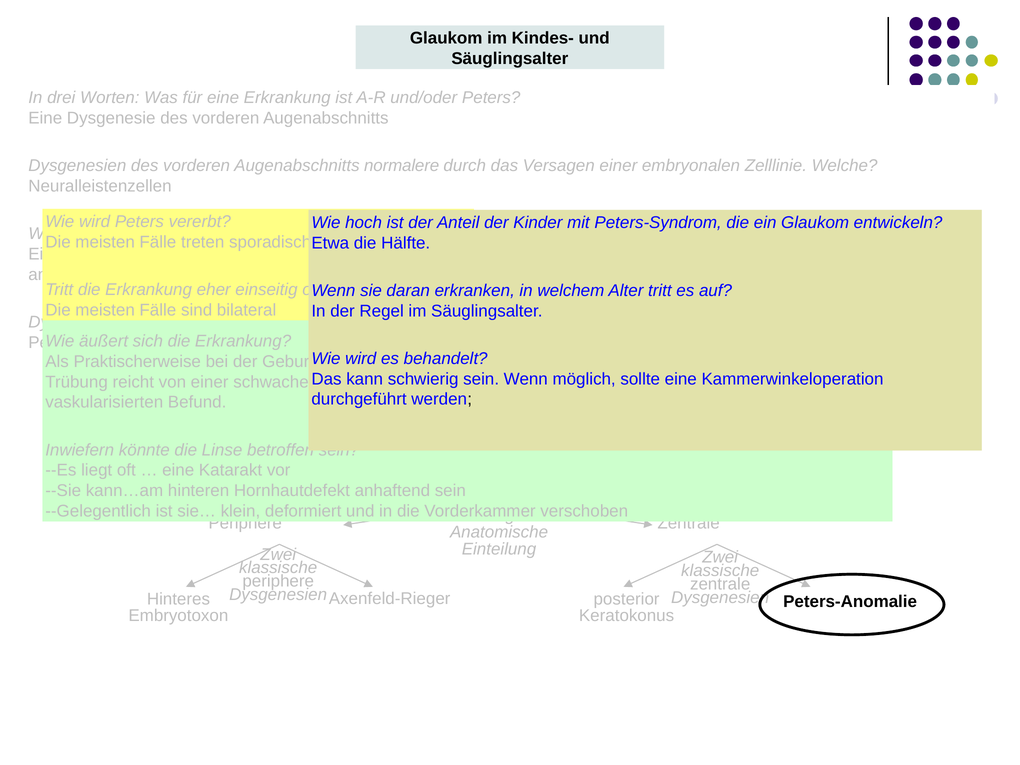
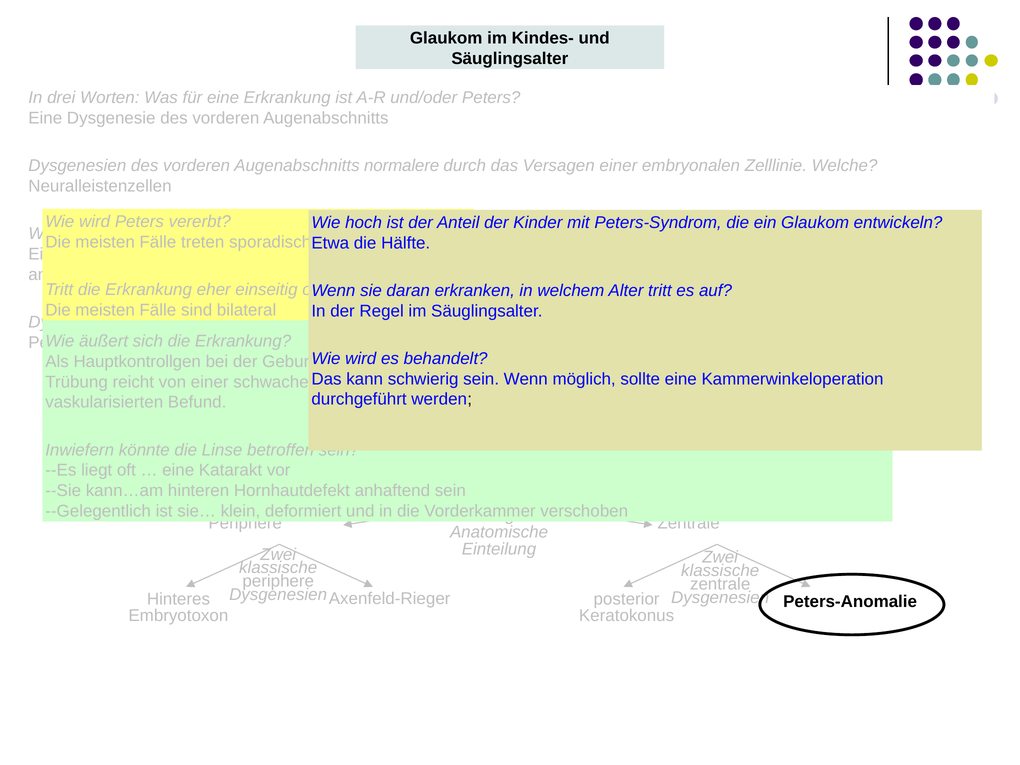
Praktischerweise: Praktischerweise -> Hauptkontrollgen
